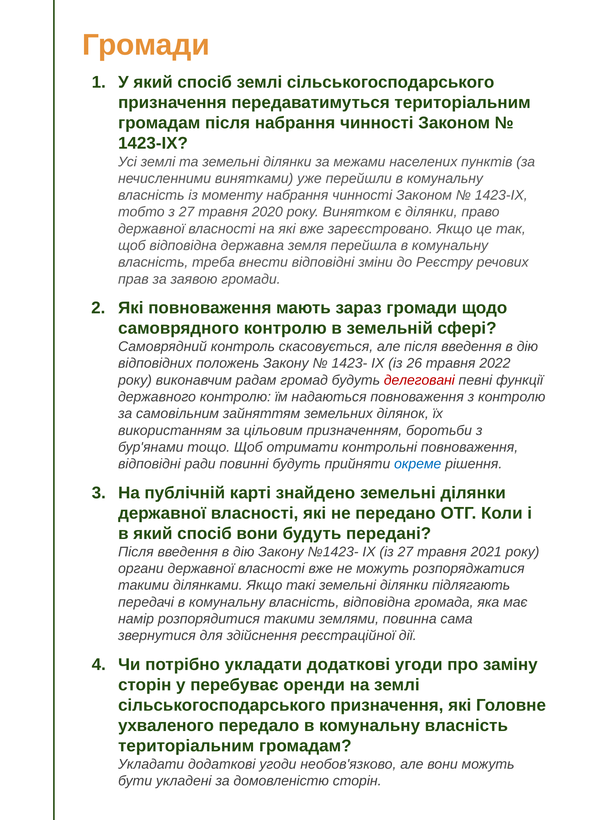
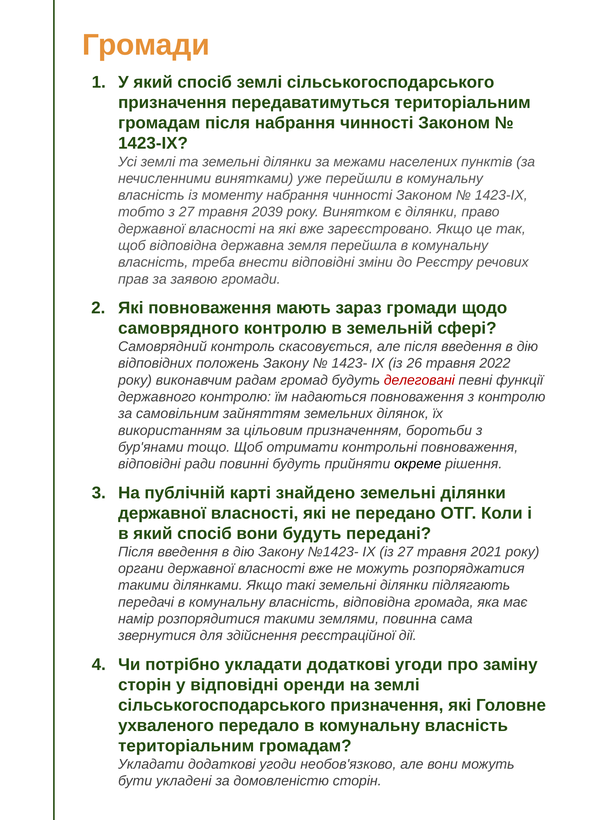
2020: 2020 -> 2039
окреме colour: blue -> black
у перебуває: перебуває -> відповідні
